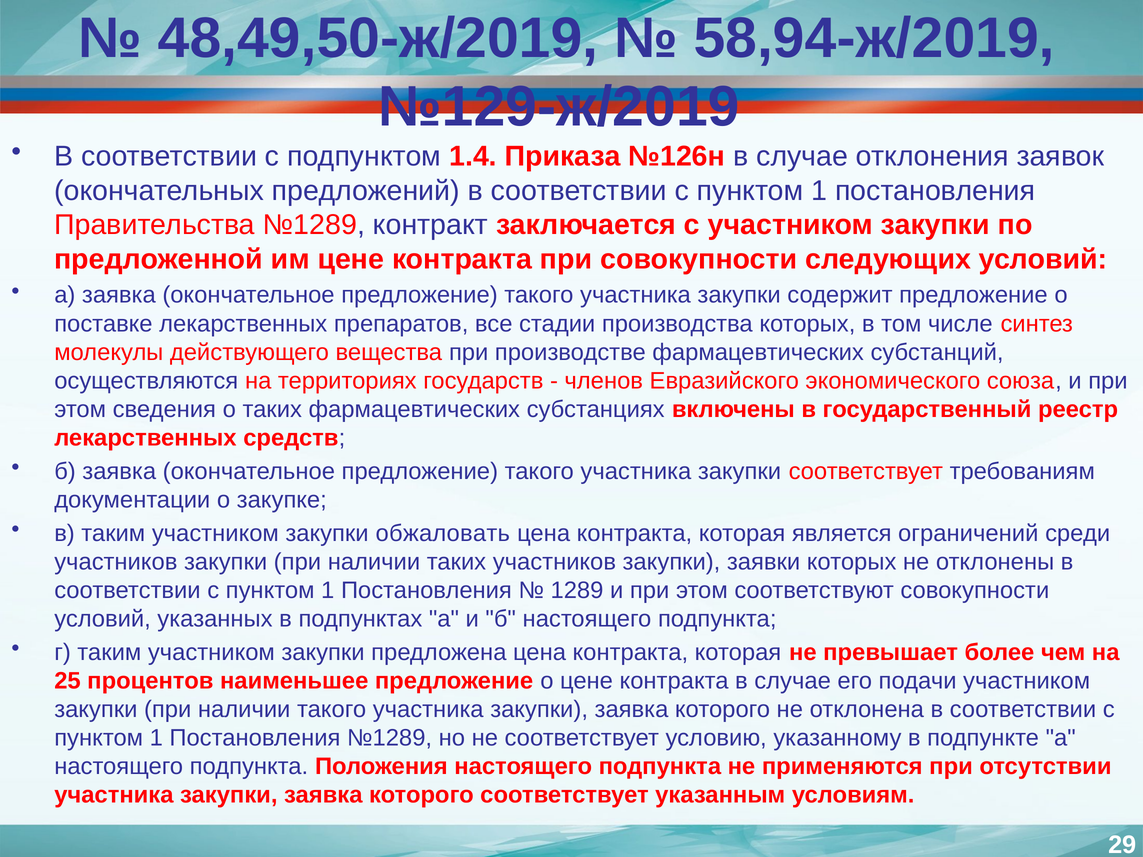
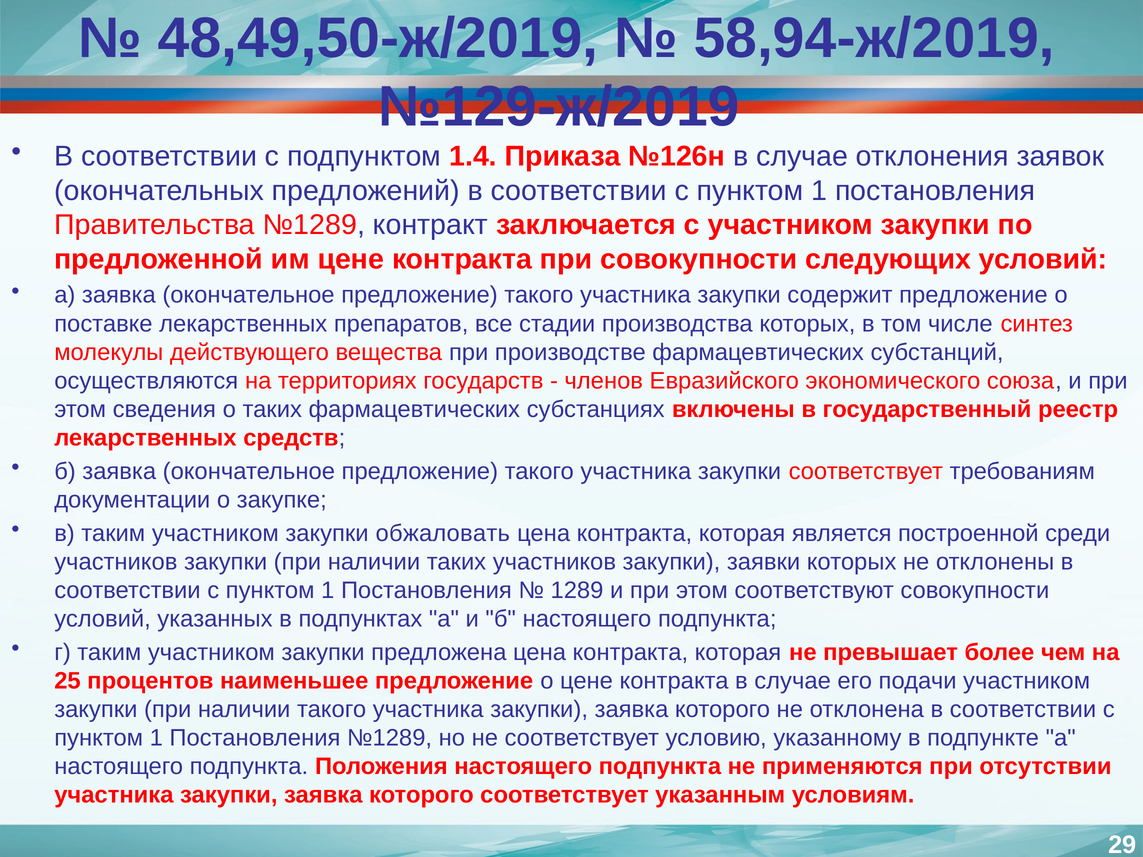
ограничений: ограничений -> построенной
